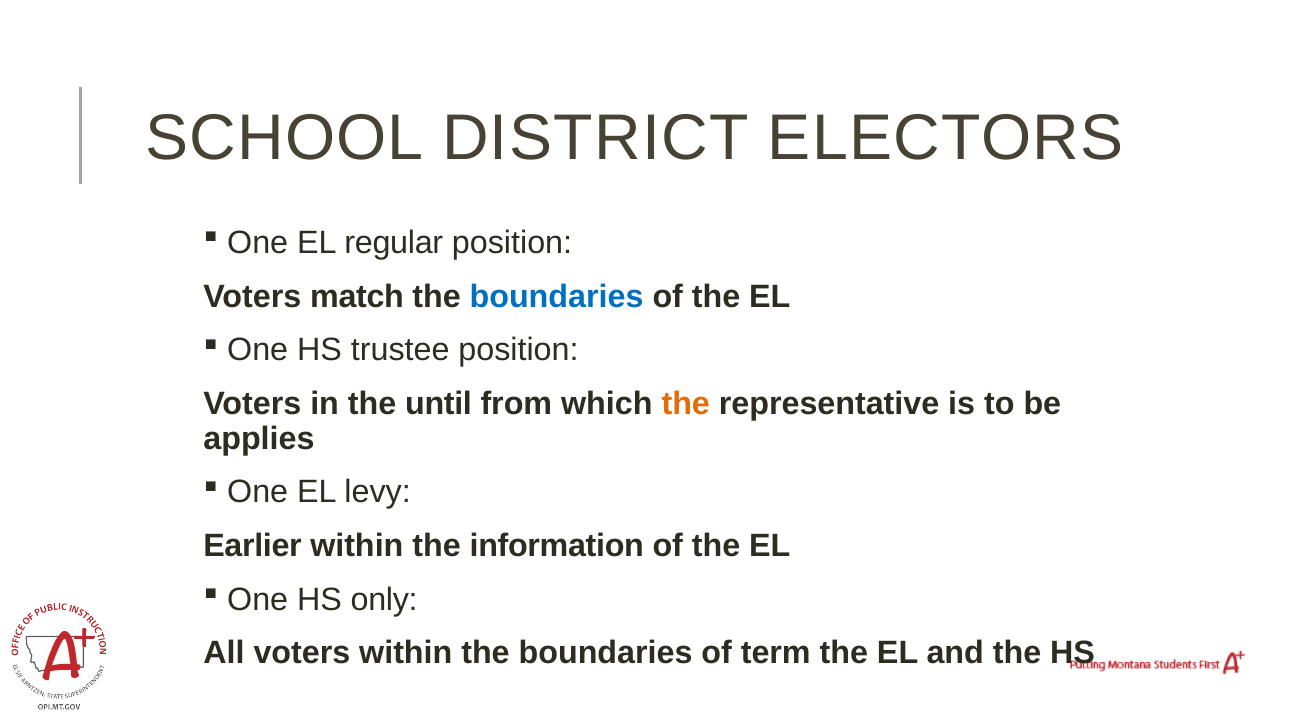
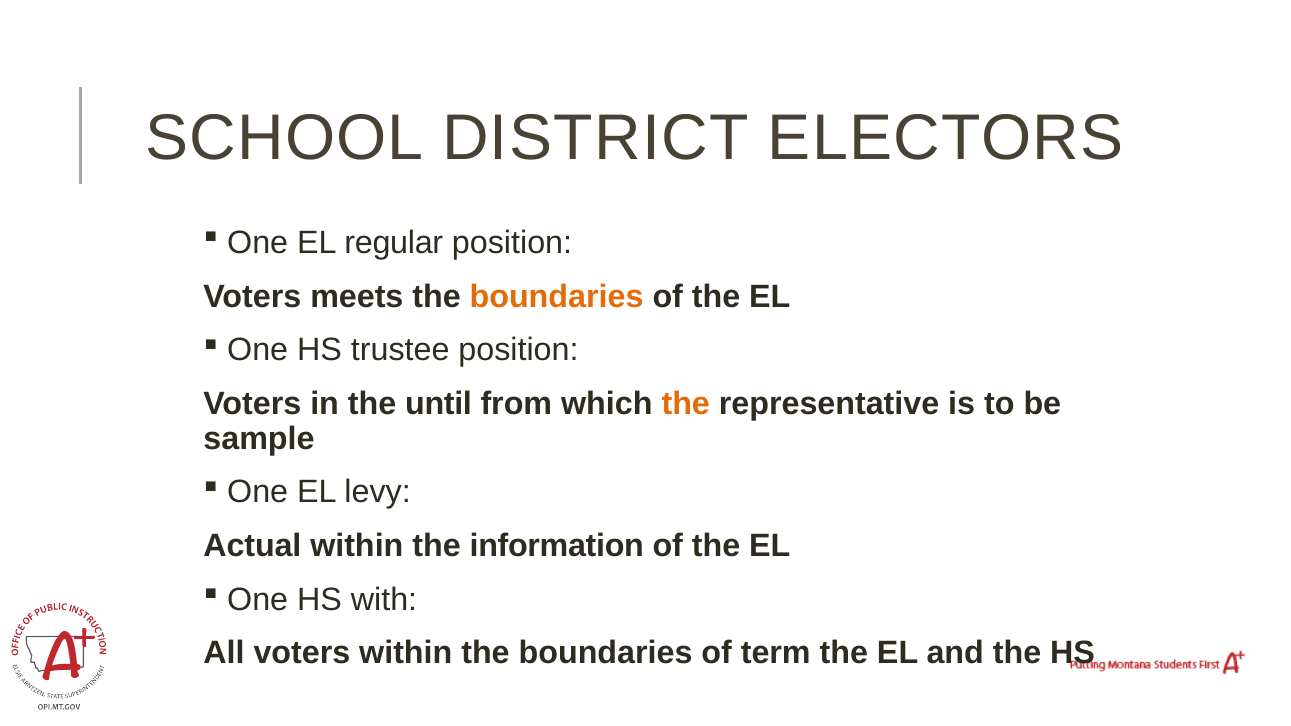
match: match -> meets
boundaries at (557, 297) colour: blue -> orange
applies: applies -> sample
Earlier: Earlier -> Actual
only: only -> with
